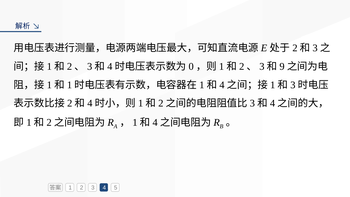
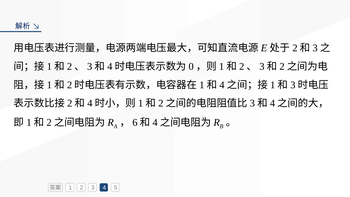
9 at (282, 66): 9 -> 2
1 at (69, 85): 1 -> 2
1 at (135, 122): 1 -> 6
